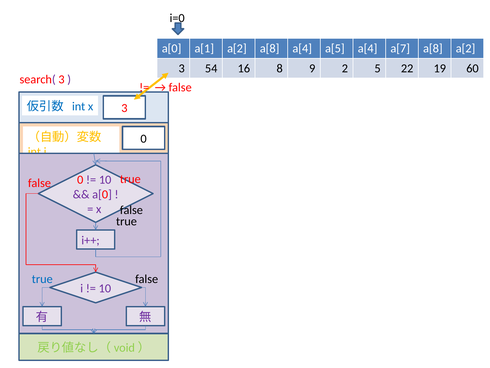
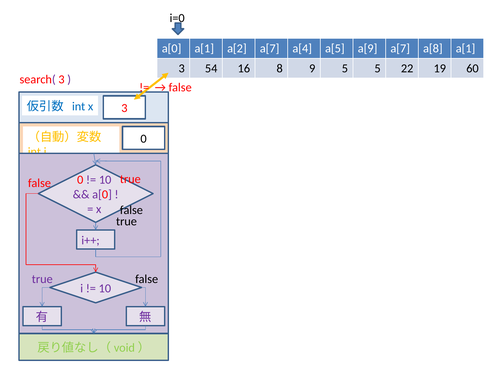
a[2 a[8: a[8 -> a[7
a[5 a[4: a[4 -> a[9
a[8 a[2: a[2 -> a[1
9 2: 2 -> 5
true at (42, 279) colour: blue -> purple
